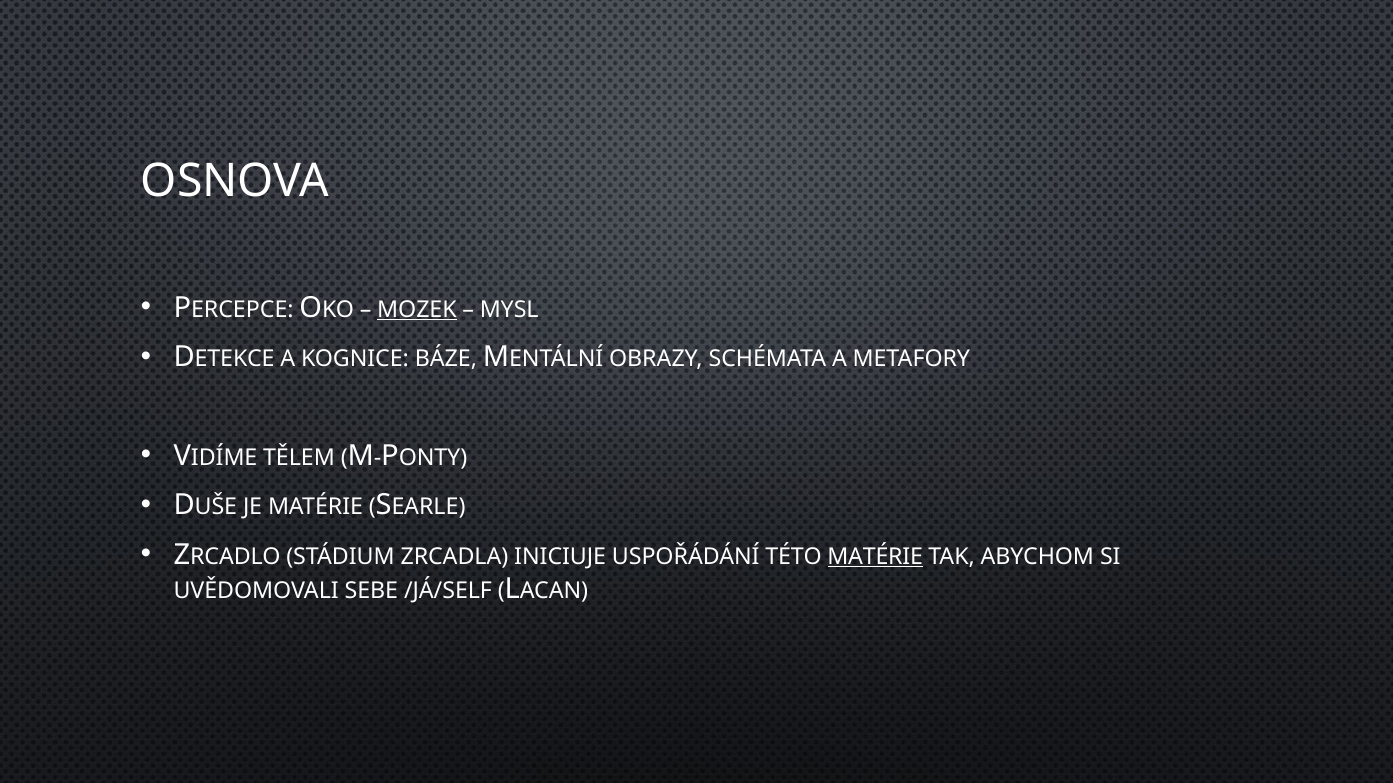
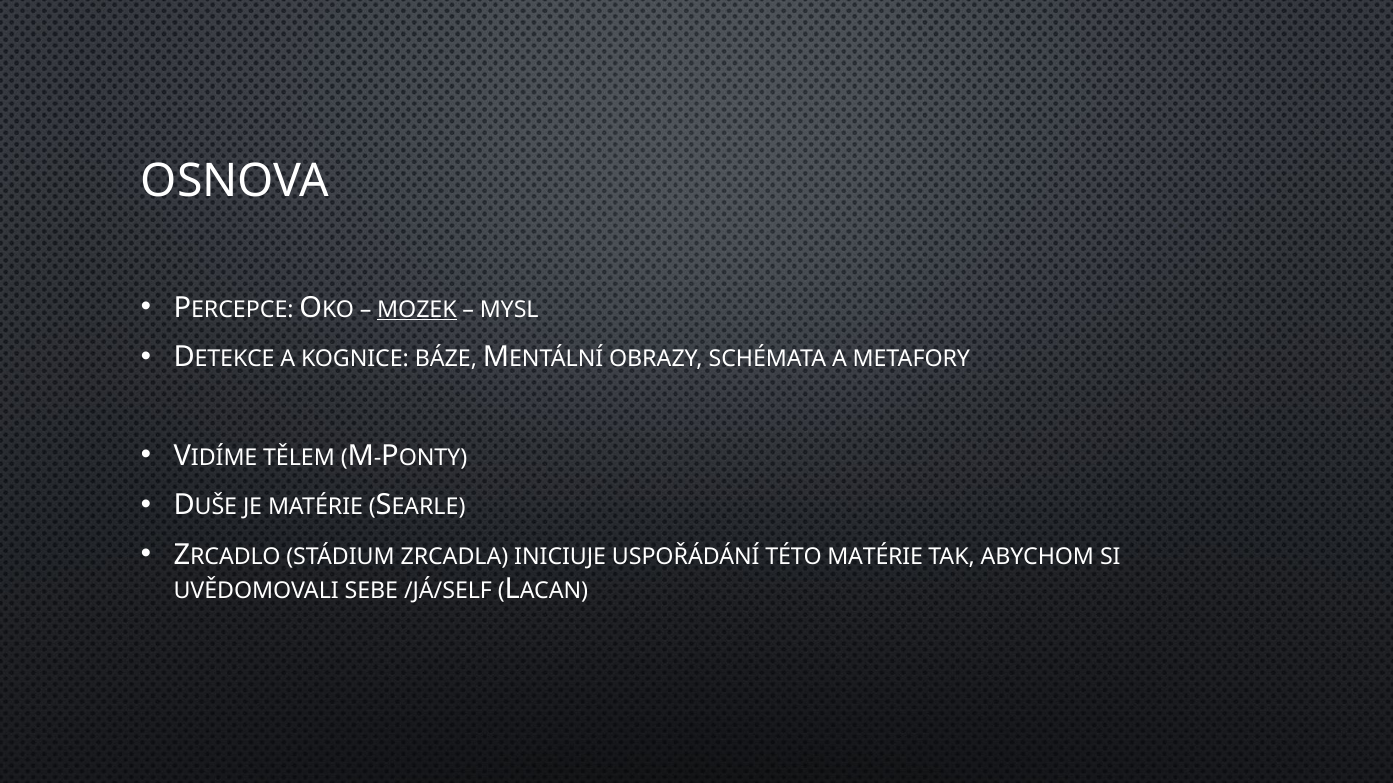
MATÉRIE at (875, 557) underline: present -> none
